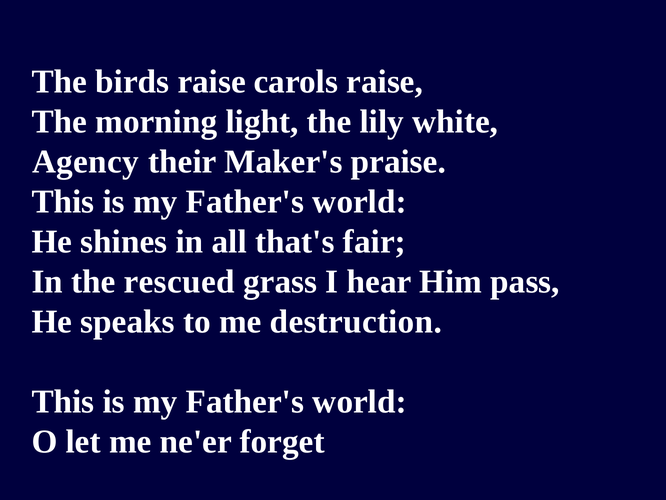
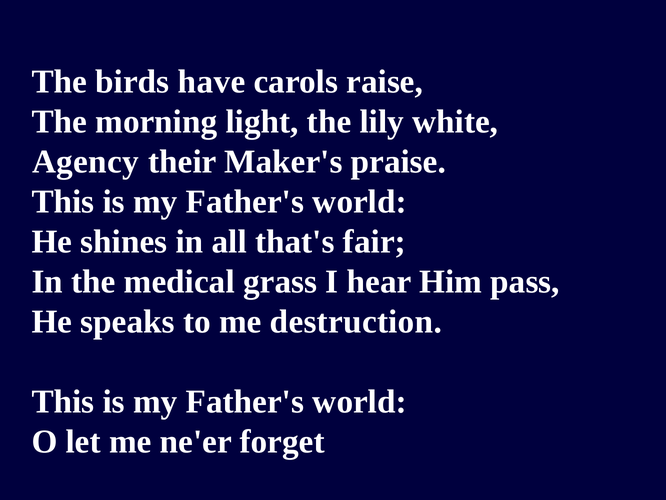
birds raise: raise -> have
rescued: rescued -> medical
